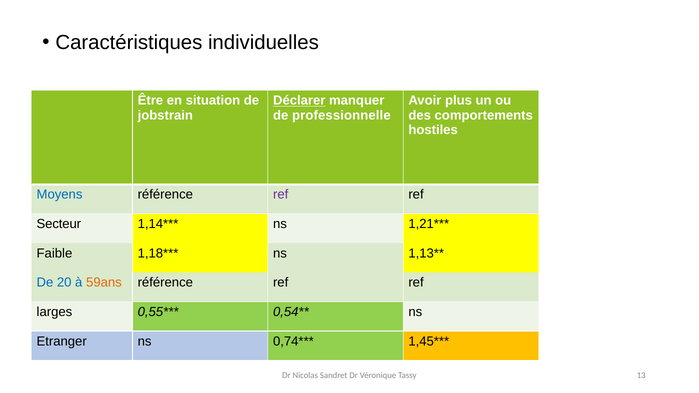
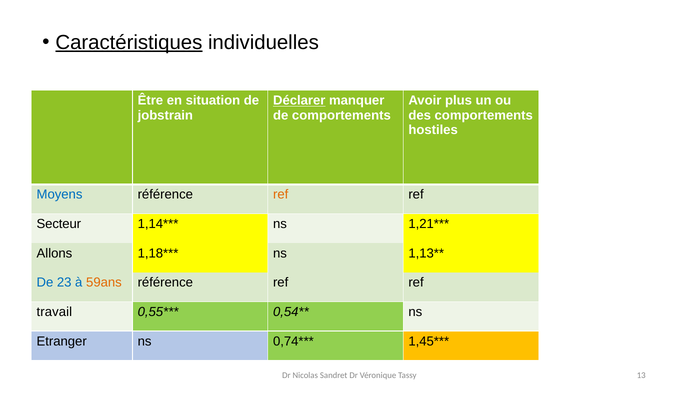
Caractéristiques underline: none -> present
de professionnelle: professionnelle -> comportements
ref at (281, 195) colour: purple -> orange
Faible: Faible -> Allons
20: 20 -> 23
larges: larges -> travail
